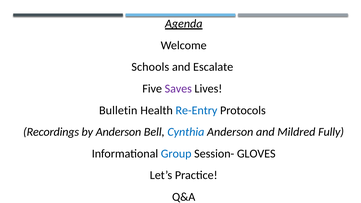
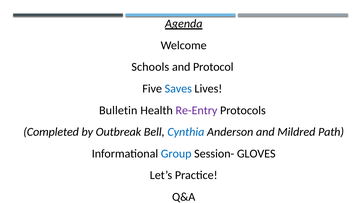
Escalate: Escalate -> Protocol
Saves colour: purple -> blue
Re-Entry colour: blue -> purple
Recordings: Recordings -> Completed
by Anderson: Anderson -> Outbreak
Fully: Fully -> Path
